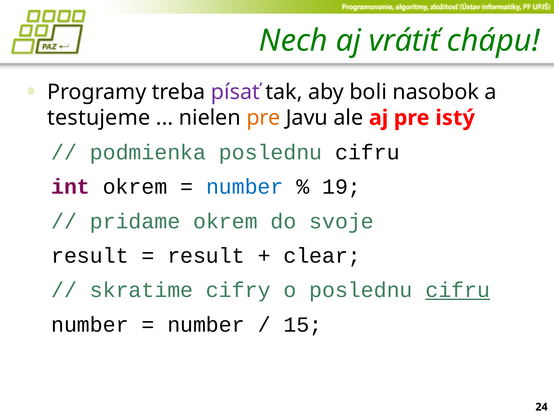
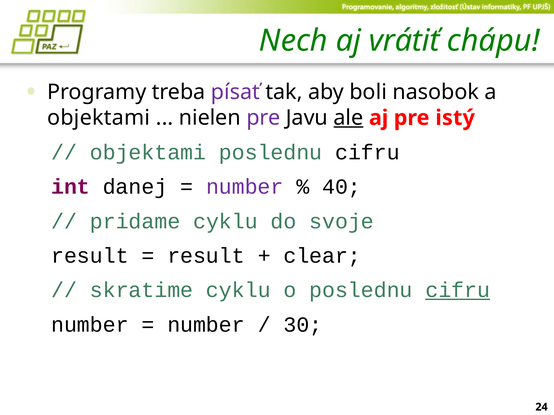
testujeme at (99, 118): testujeme -> objektami
pre at (263, 118) colour: orange -> purple
ale underline: none -> present
podmienka at (148, 153): podmienka -> objektami
int okrem: okrem -> danej
number at (245, 187) colour: blue -> purple
19: 19 -> 40
pridame okrem: okrem -> cyklu
skratime cifry: cifry -> cyklu
15: 15 -> 30
